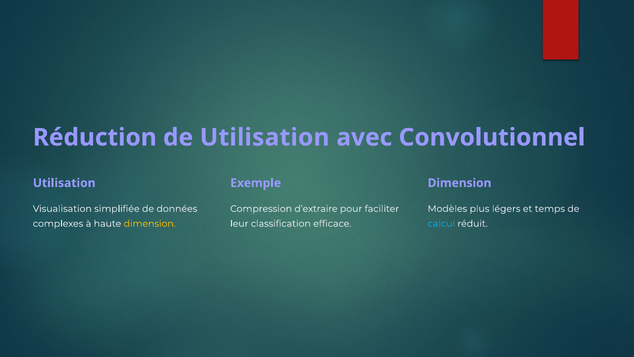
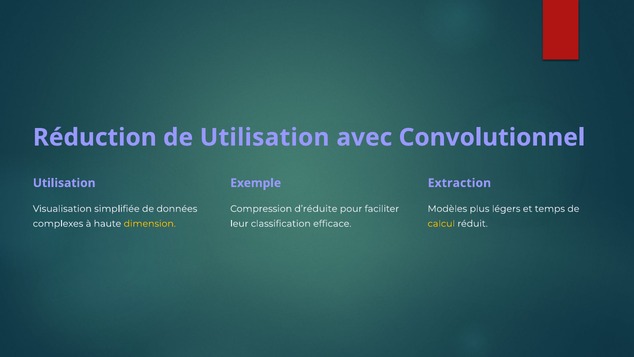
Dimension at (459, 183): Dimension -> Extraction
d’extraire: d’extraire -> d’réduite
calcul colour: light blue -> yellow
